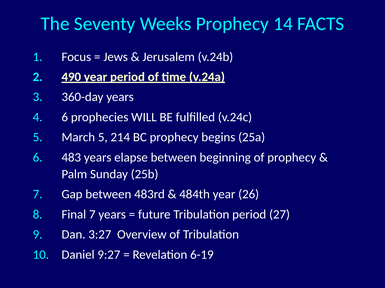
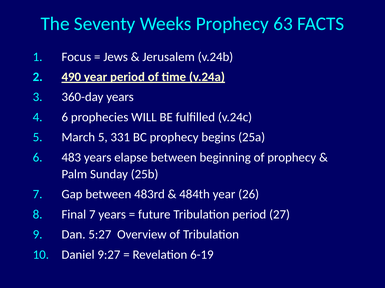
14: 14 -> 63
214: 214 -> 331
3:27: 3:27 -> 5:27
